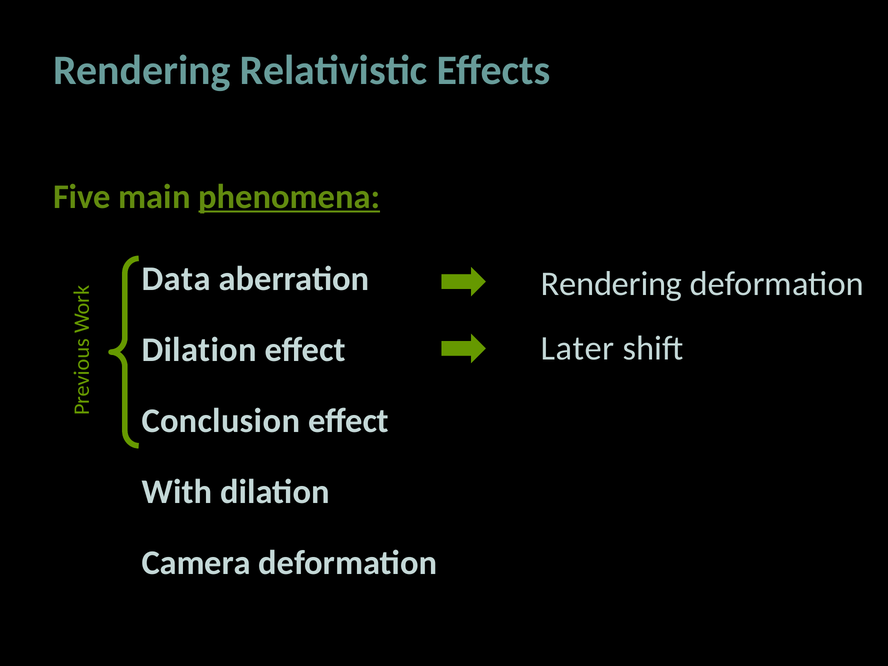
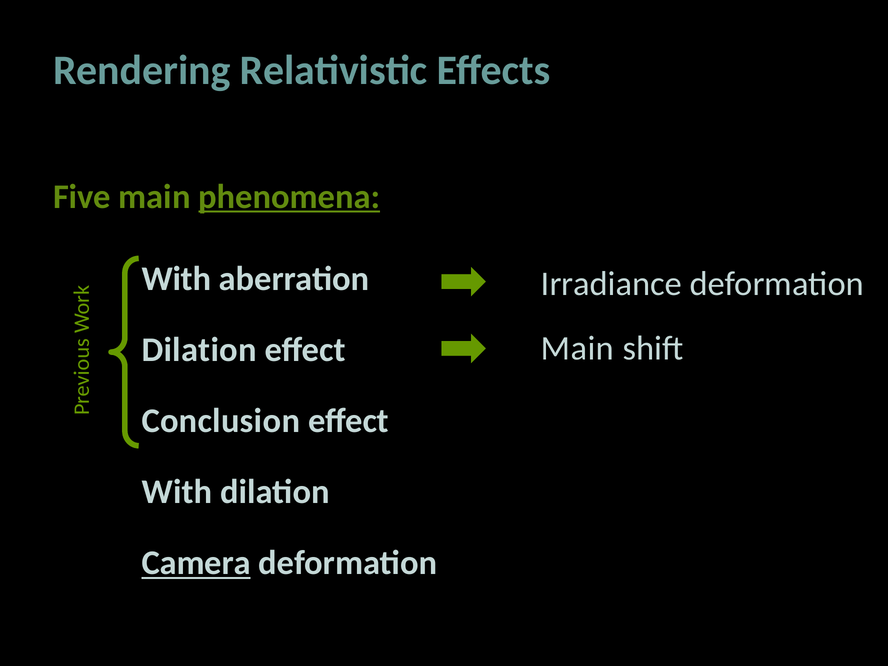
Data at (176, 279): Data -> With
Rendering at (612, 284): Rendering -> Irradiance
Later at (577, 348): Later -> Main
Camera underline: none -> present
